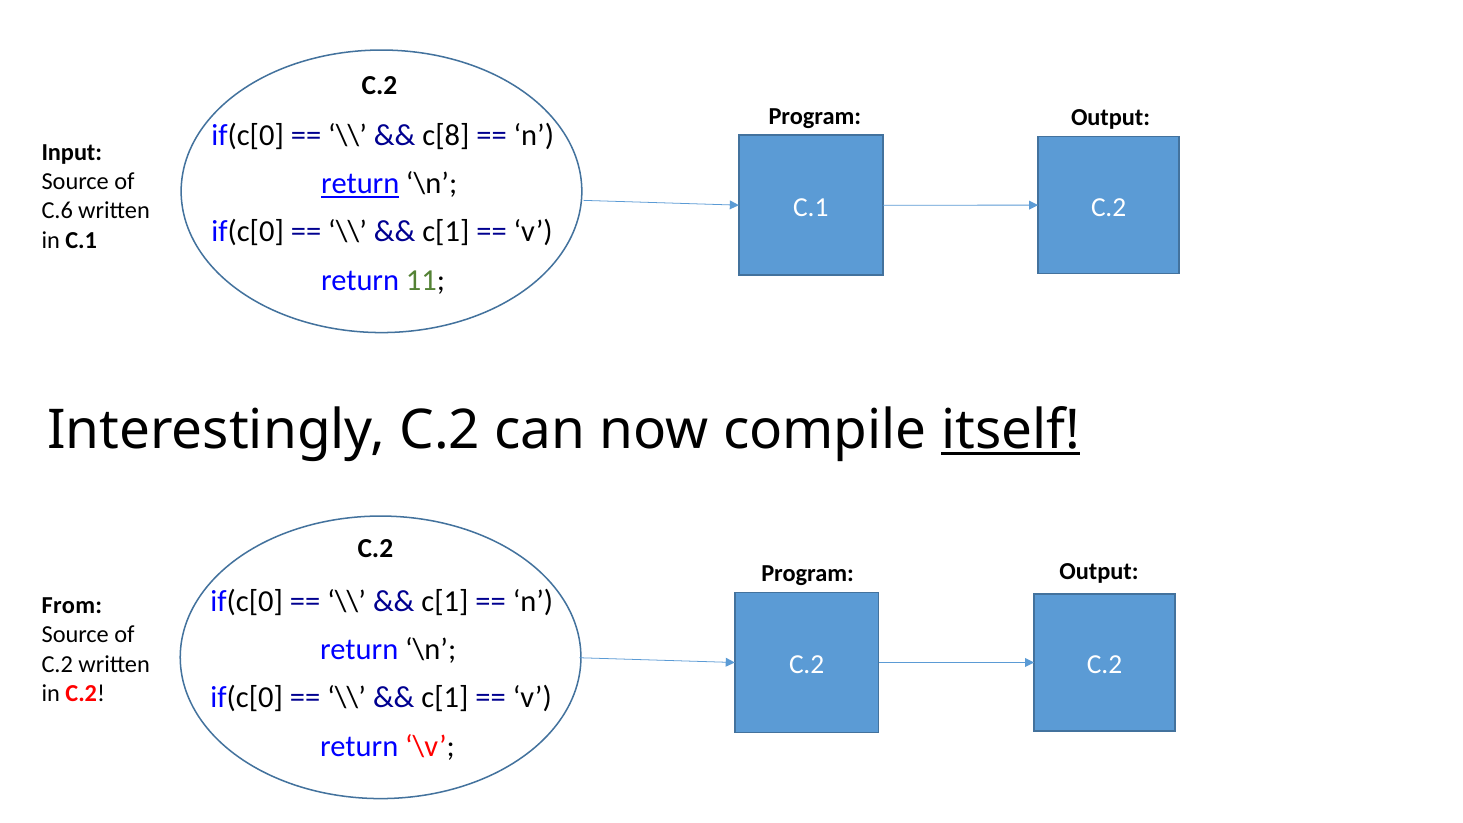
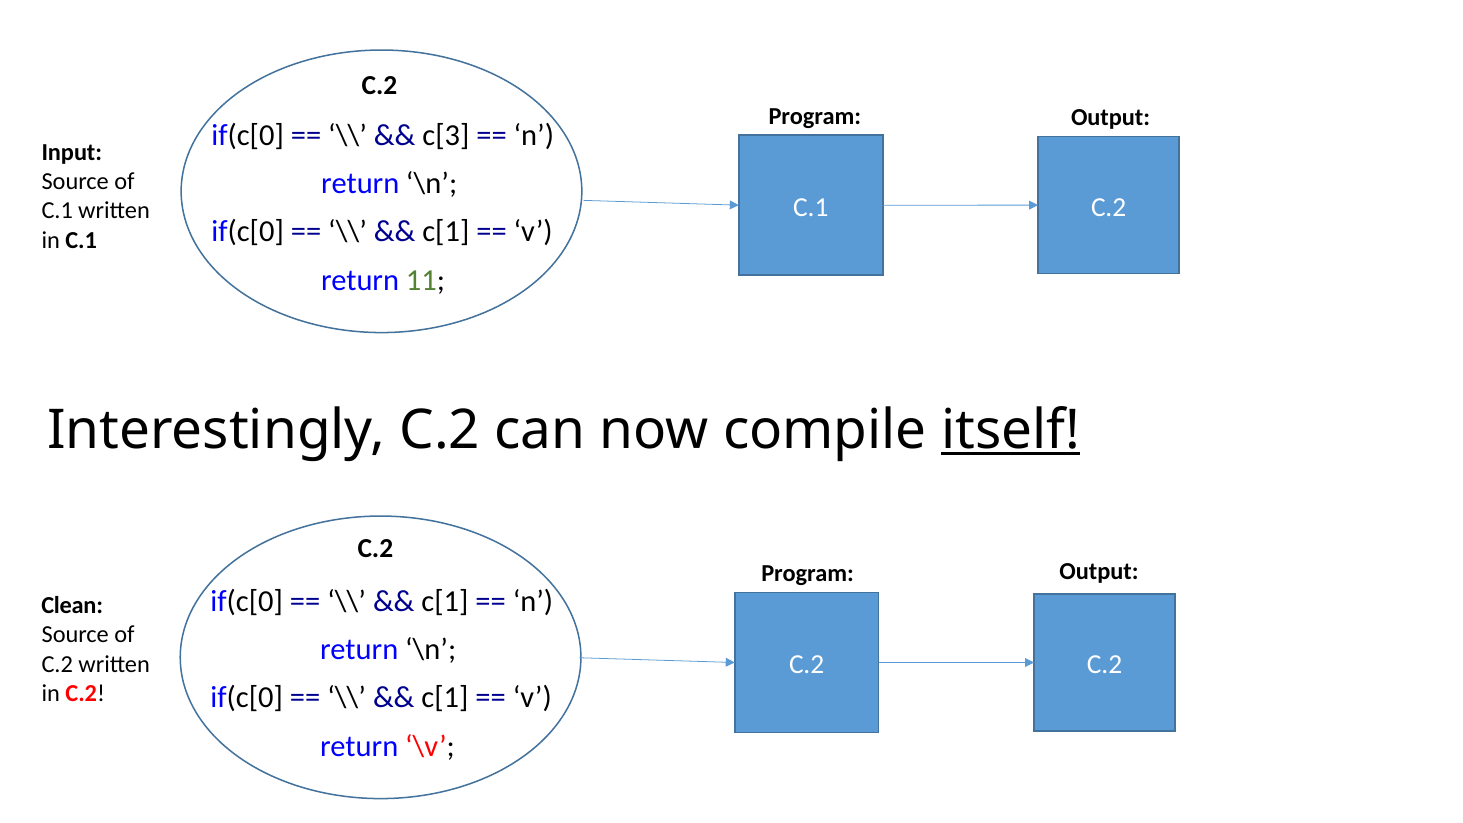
c[8: c[8 -> c[3
return at (360, 184) underline: present -> none
C.6 at (57, 211): C.6 -> C.1
From: From -> Clean
